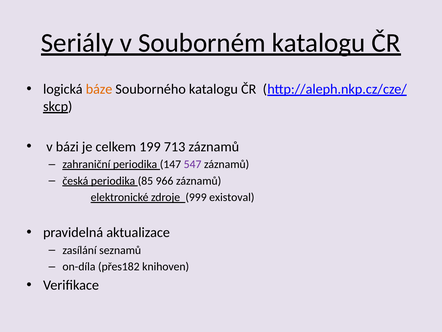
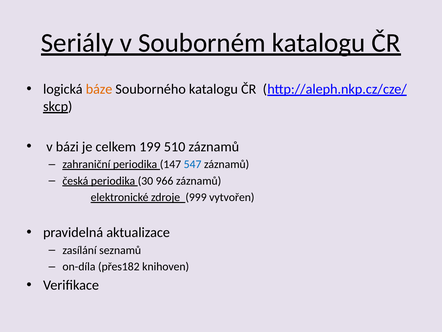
713: 713 -> 510
547 colour: purple -> blue
85: 85 -> 30
existoval: existoval -> vytvořen
